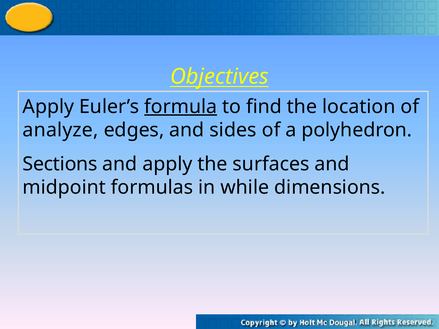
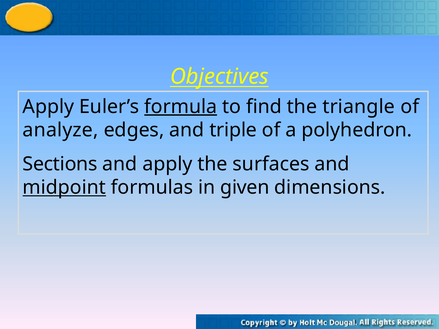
location: location -> triangle
sides: sides -> triple
midpoint underline: none -> present
while: while -> given
